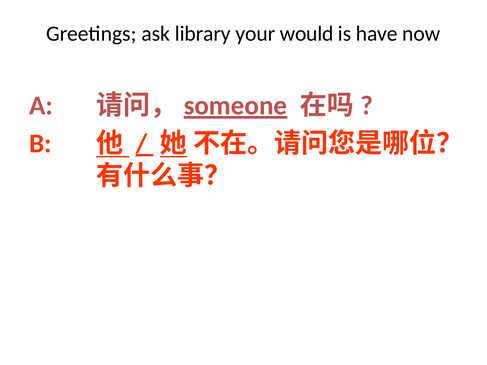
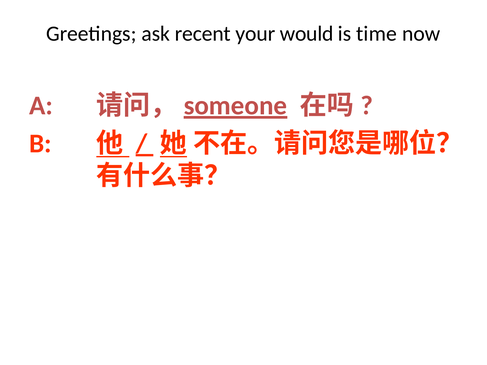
library: library -> recent
have: have -> time
